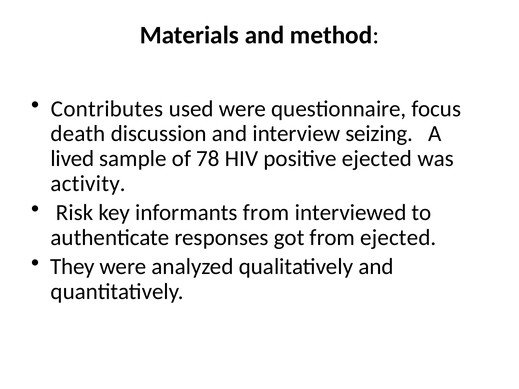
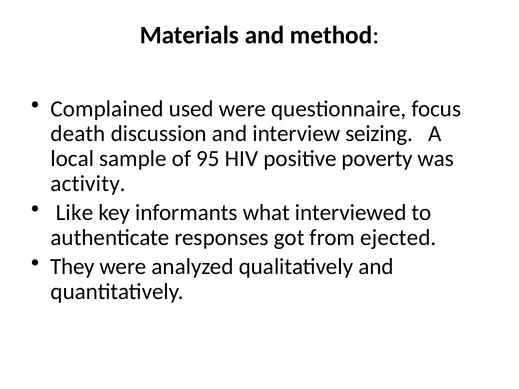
Contributes: Contributes -> Complained
lived: lived -> local
78: 78 -> 95
positive ejected: ejected -> poverty
Risk: Risk -> Like
informants from: from -> what
